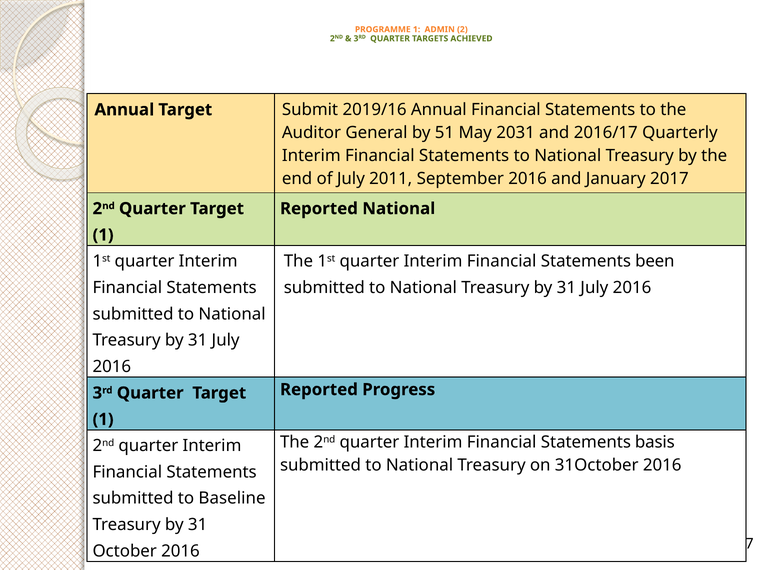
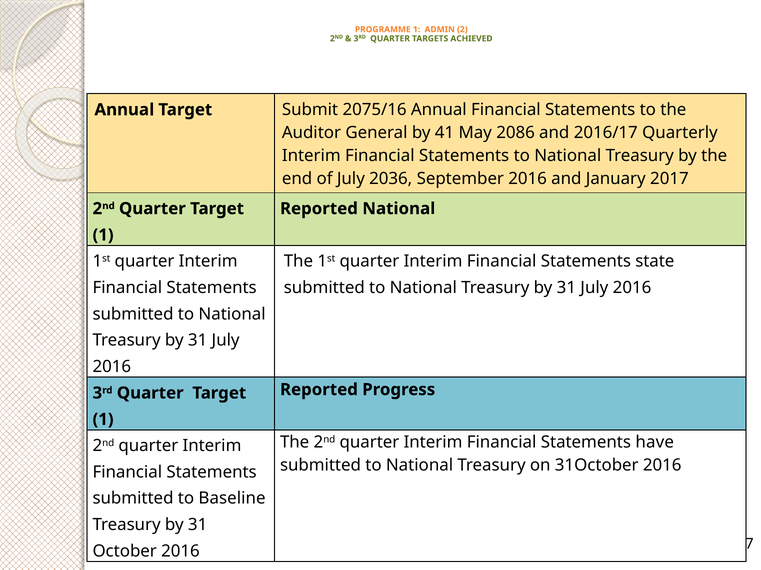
2019/16: 2019/16 -> 2075/16
51: 51 -> 41
2031: 2031 -> 2086
2011: 2011 -> 2036
been: been -> state
basis: basis -> have
